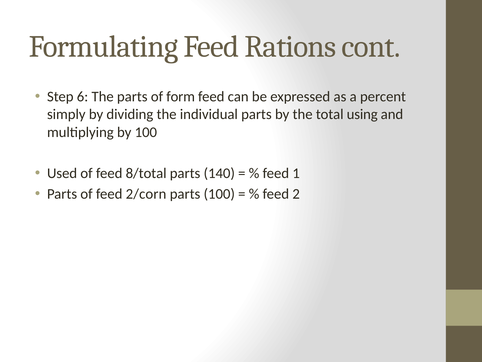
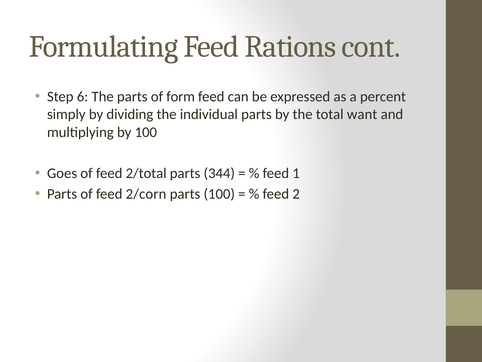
using: using -> want
Used: Used -> Goes
8/total: 8/total -> 2/total
140: 140 -> 344
